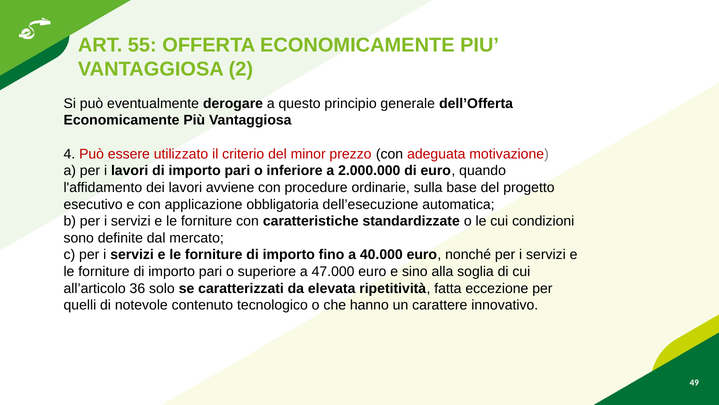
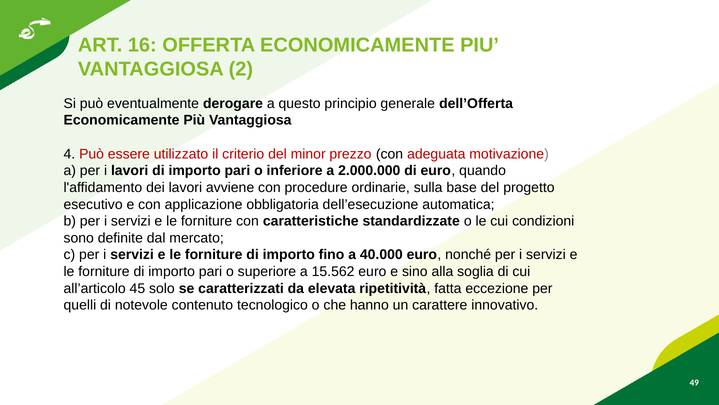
55: 55 -> 16
47.000: 47.000 -> 15.562
36: 36 -> 45
